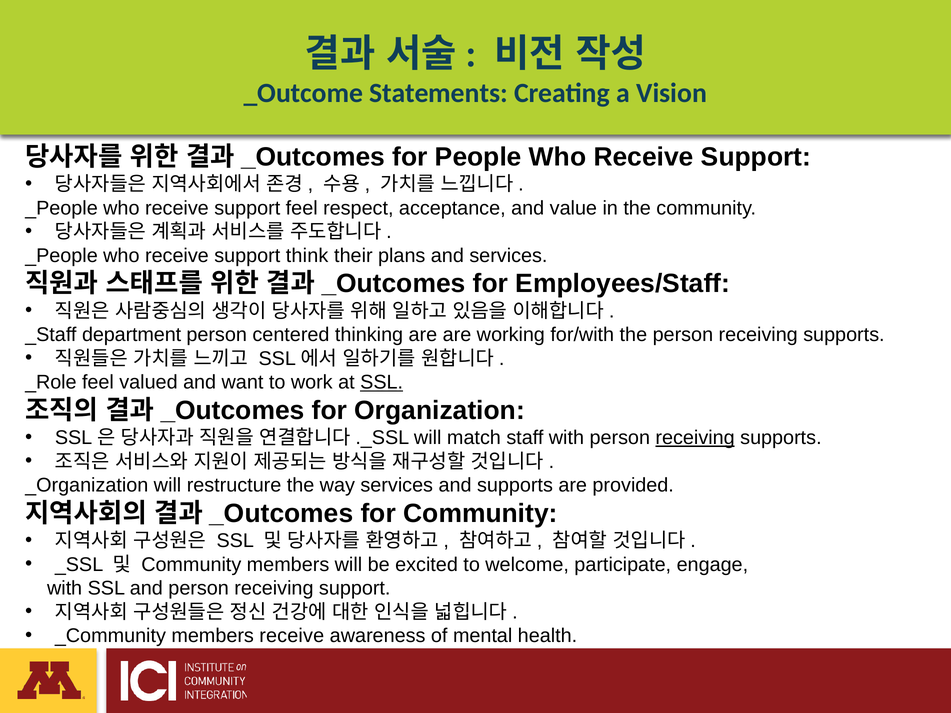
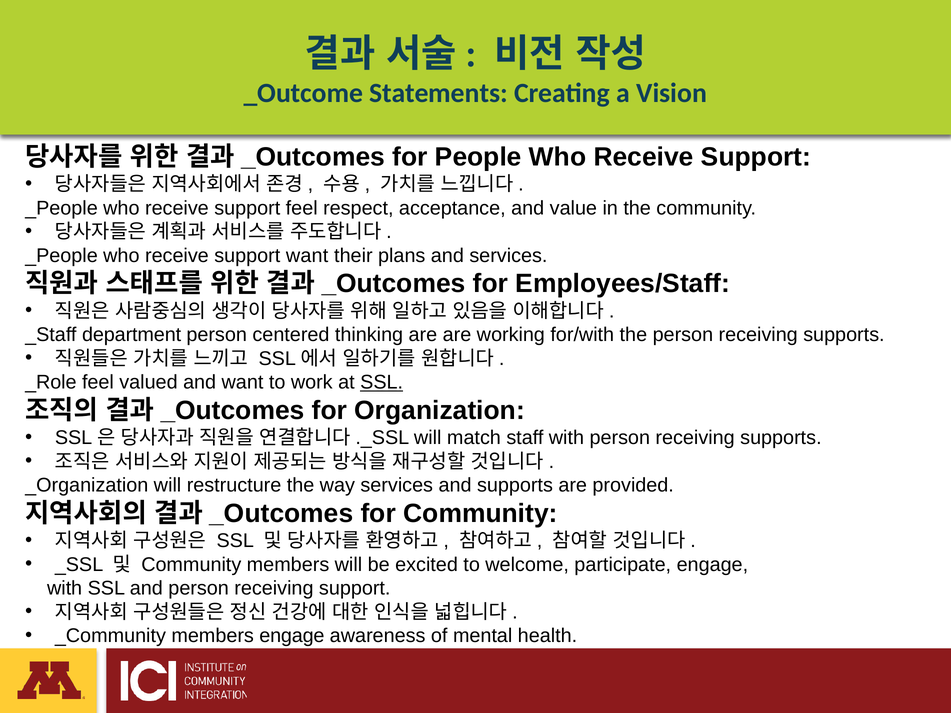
support think: think -> want
receiving at (695, 438) underline: present -> none
members receive: receive -> engage
